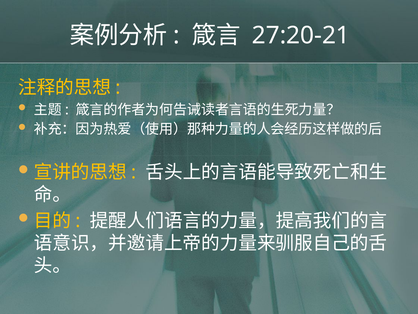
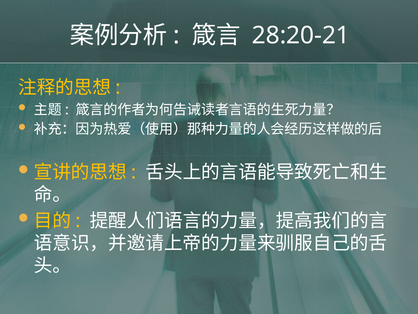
27:20-21: 27:20-21 -> 28:20-21
